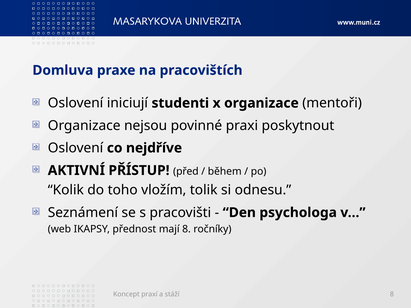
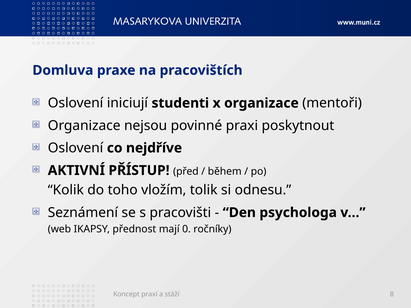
mají 8: 8 -> 0
